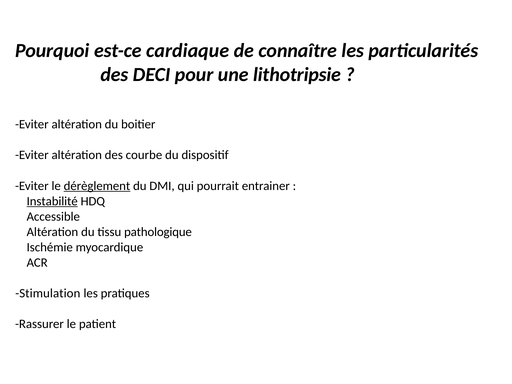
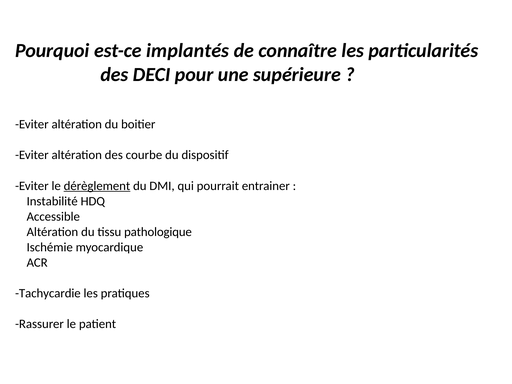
cardiaque: cardiaque -> implantés
lithotripsie: lithotripsie -> supérieure
Instabilité underline: present -> none
Stimulation: Stimulation -> Tachycardie
